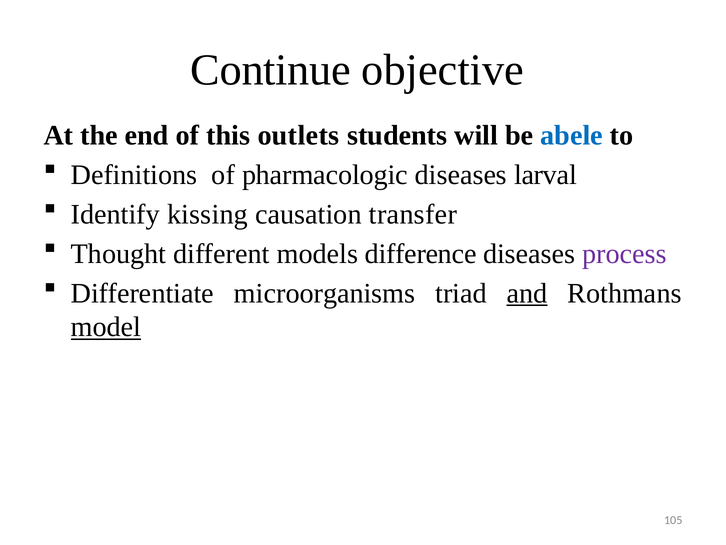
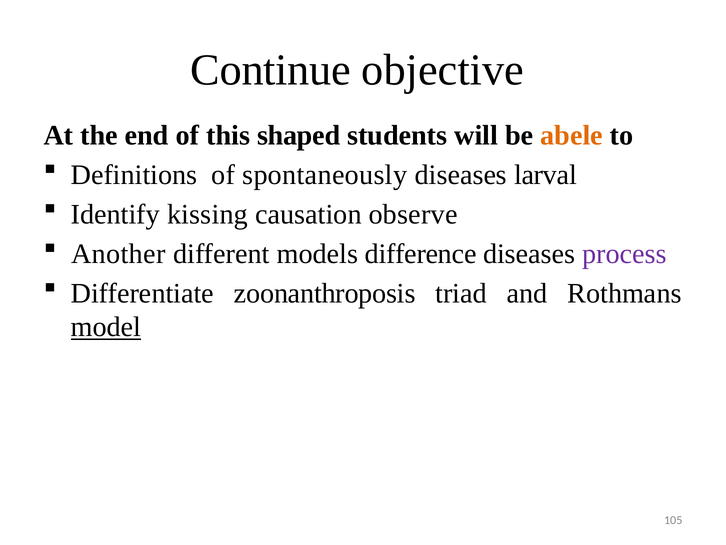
outlets: outlets -> shaped
abele colour: blue -> orange
pharmacologic: pharmacologic -> spontaneously
transfer: transfer -> observe
Thought: Thought -> Another
microorganisms: microorganisms -> zoonanthroposis
and underline: present -> none
